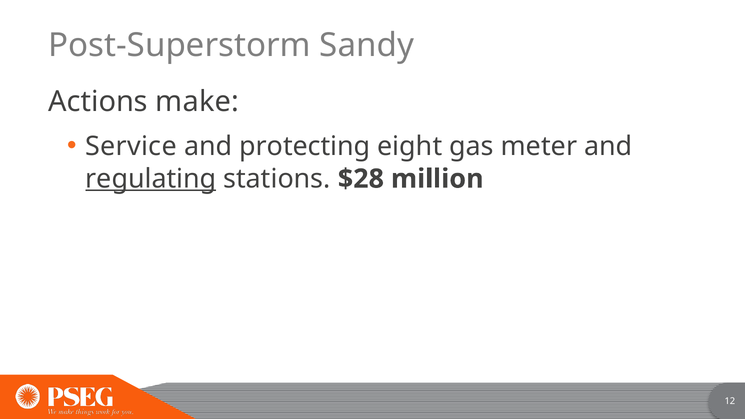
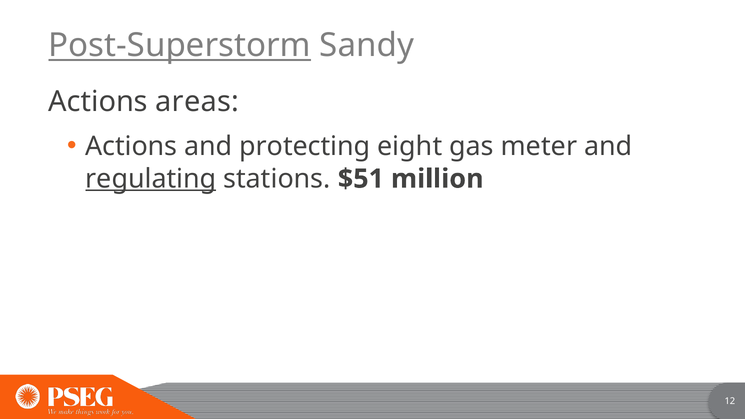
Post-Superstorm underline: none -> present
make: make -> areas
Service at (131, 147): Service -> Actions
$28: $28 -> $51
